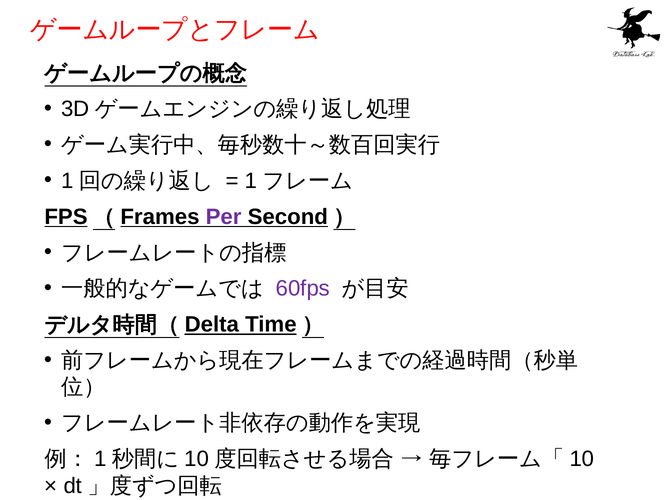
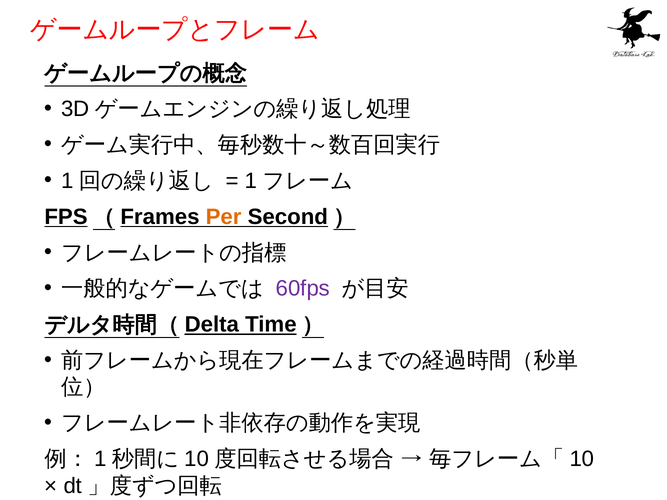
Per colour: purple -> orange
